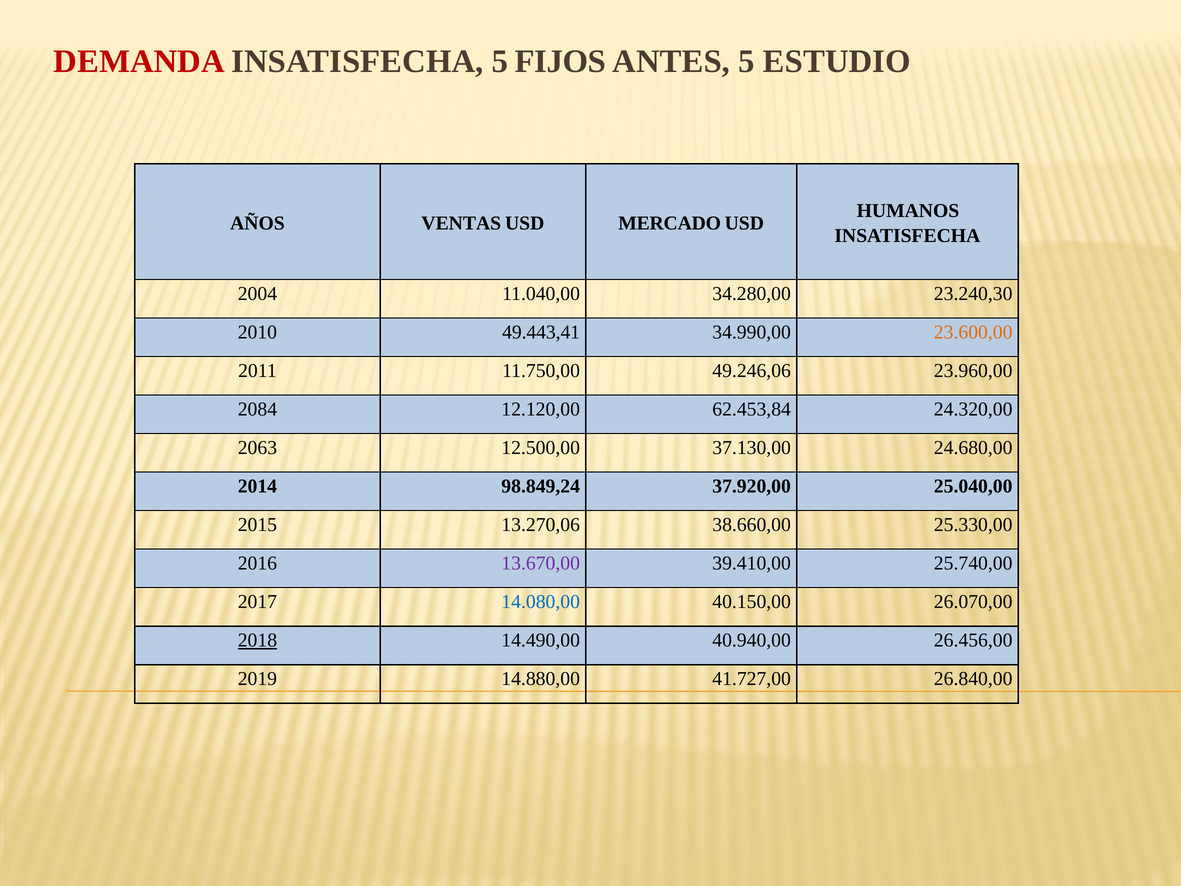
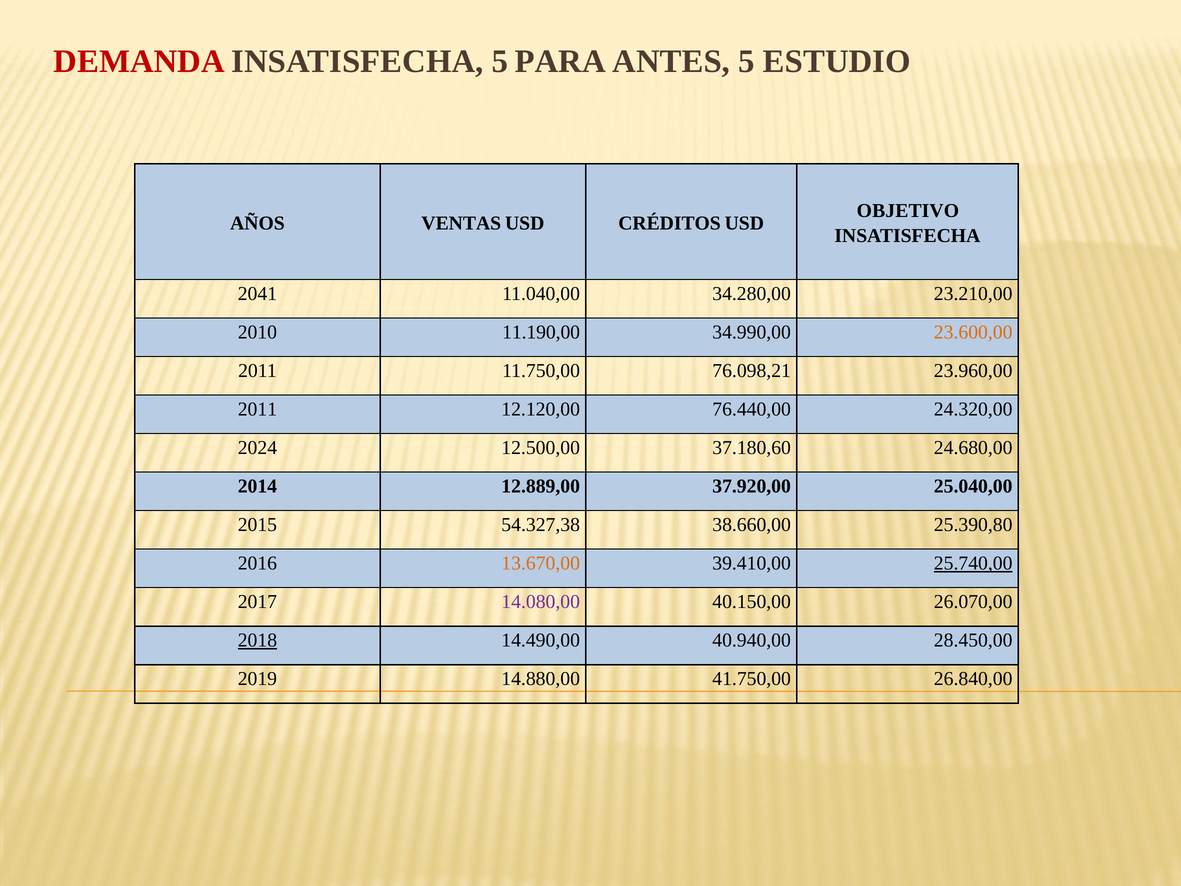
FIJOS: FIJOS -> PARA
HUMANOS: HUMANOS -> OBJETIVO
MERCADO: MERCADO -> CRÉDITOS
2004: 2004 -> 2041
23.240,30: 23.240,30 -> 23.210,00
49.443,41: 49.443,41 -> 11.190,00
49.246,06: 49.246,06 -> 76.098,21
2084 at (257, 409): 2084 -> 2011
62.453,84: 62.453,84 -> 76.440,00
2063: 2063 -> 2024
37.130,00: 37.130,00 -> 37.180,60
98.849,24: 98.849,24 -> 12.889,00
13.270,06: 13.270,06 -> 54.327,38
25.330,00: 25.330,00 -> 25.390,80
13.670,00 colour: purple -> orange
25.740,00 underline: none -> present
14.080,00 colour: blue -> purple
26.456,00: 26.456,00 -> 28.450,00
41.727,00: 41.727,00 -> 41.750,00
